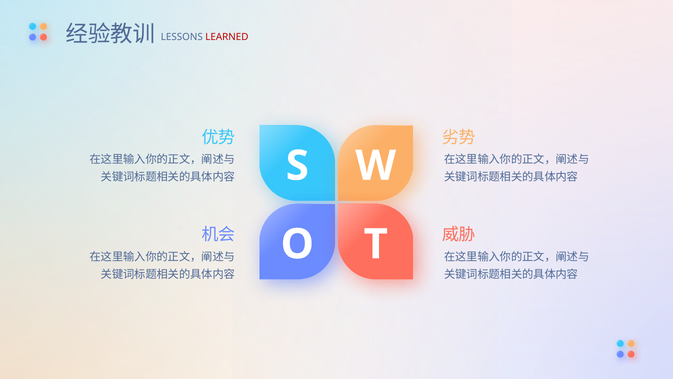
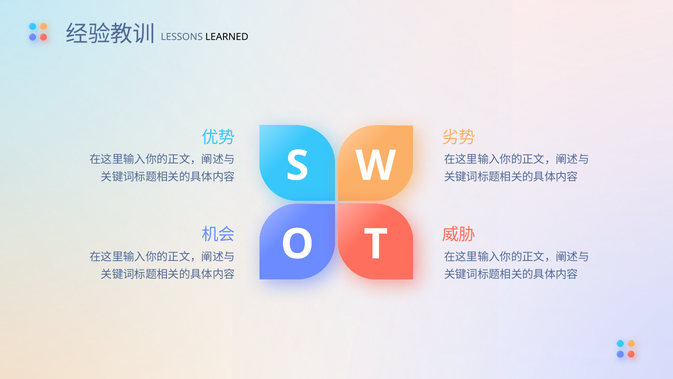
LEARNED colour: red -> black
